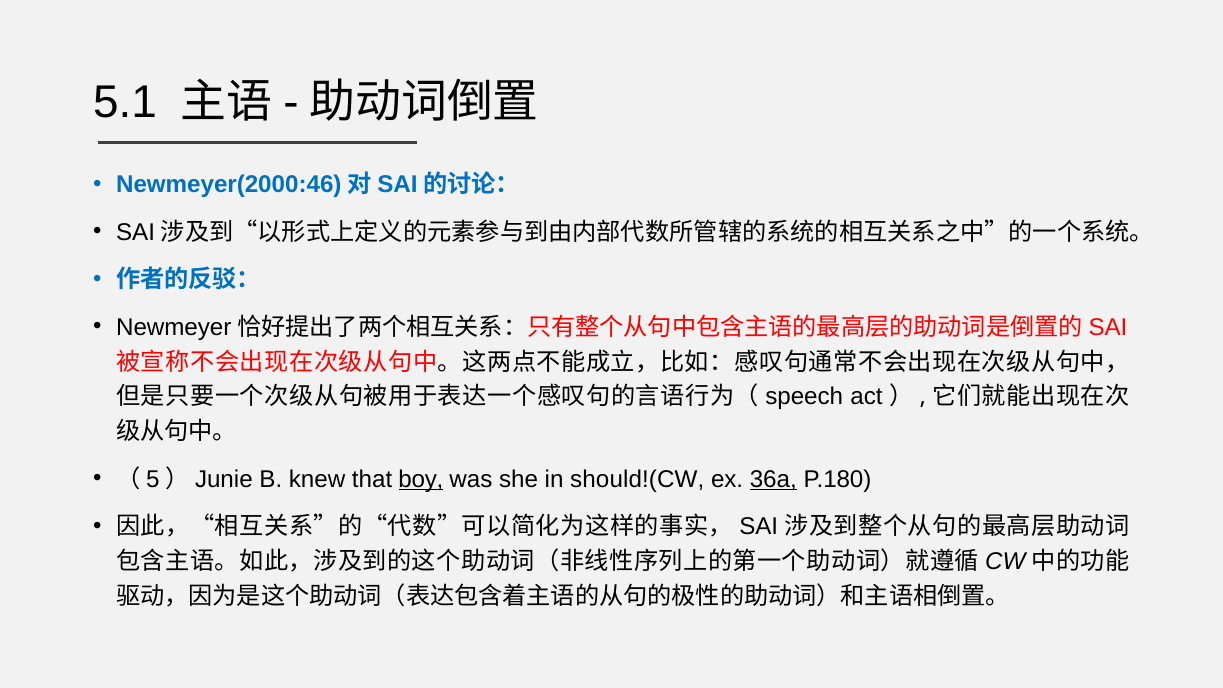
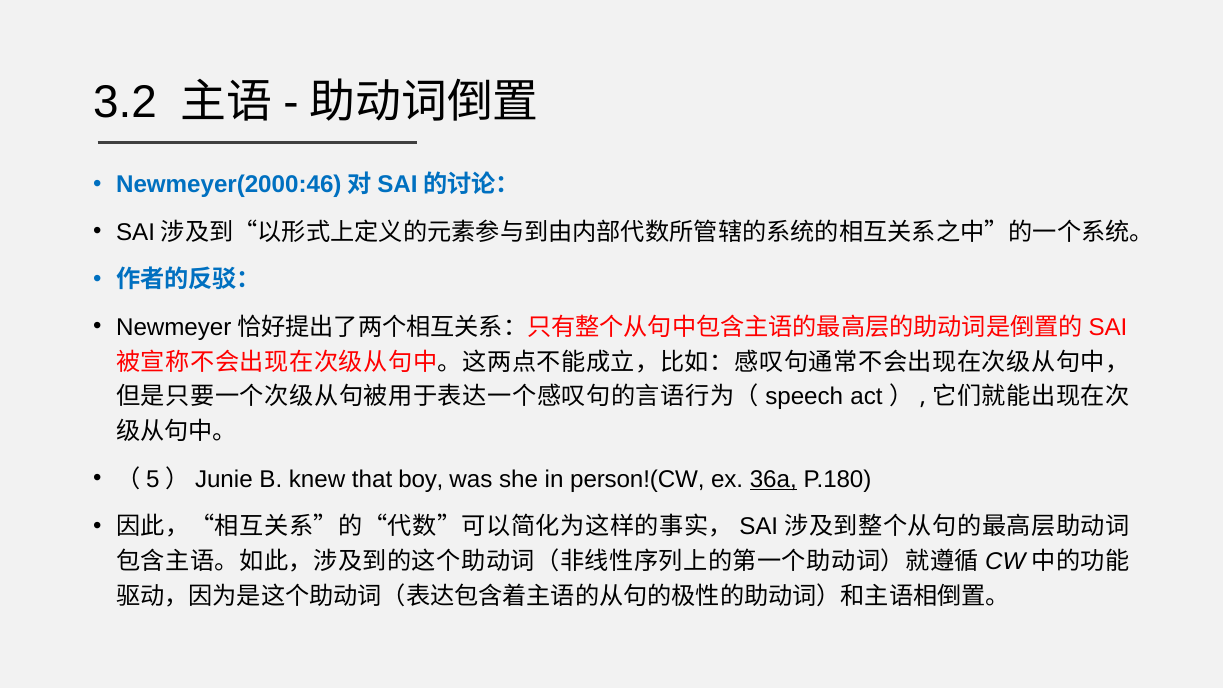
5.1: 5.1 -> 3.2
boy underline: present -> none
should!(CW: should!(CW -> person!(CW
